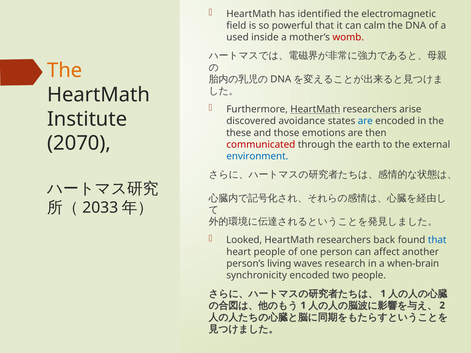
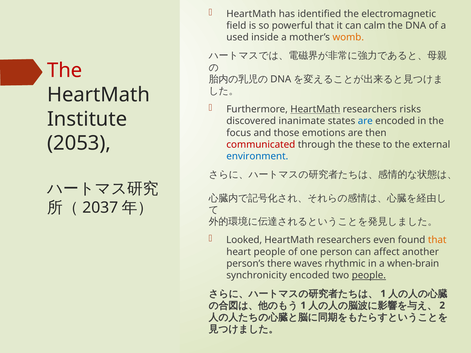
womb colour: red -> orange
The at (65, 71) colour: orange -> red
arise: arise -> risks
avoidance: avoidance -> inanimate
these: these -> focus
2070: 2070 -> 2053
earth: earth -> these
2033: 2033 -> 2037
back: back -> even
that at (437, 240) colour: blue -> orange
living: living -> there
research: research -> rhythmic
people at (369, 276) underline: none -> present
